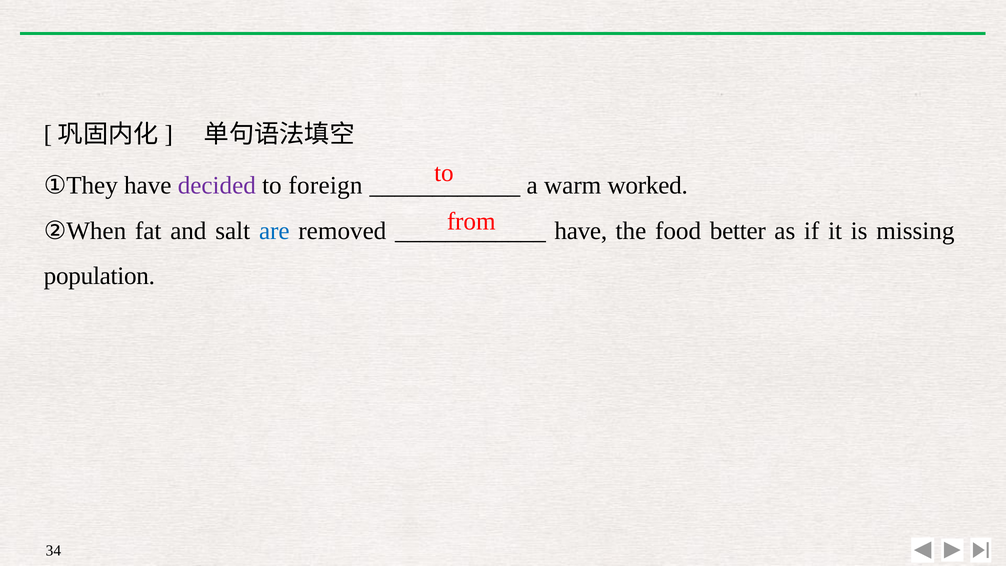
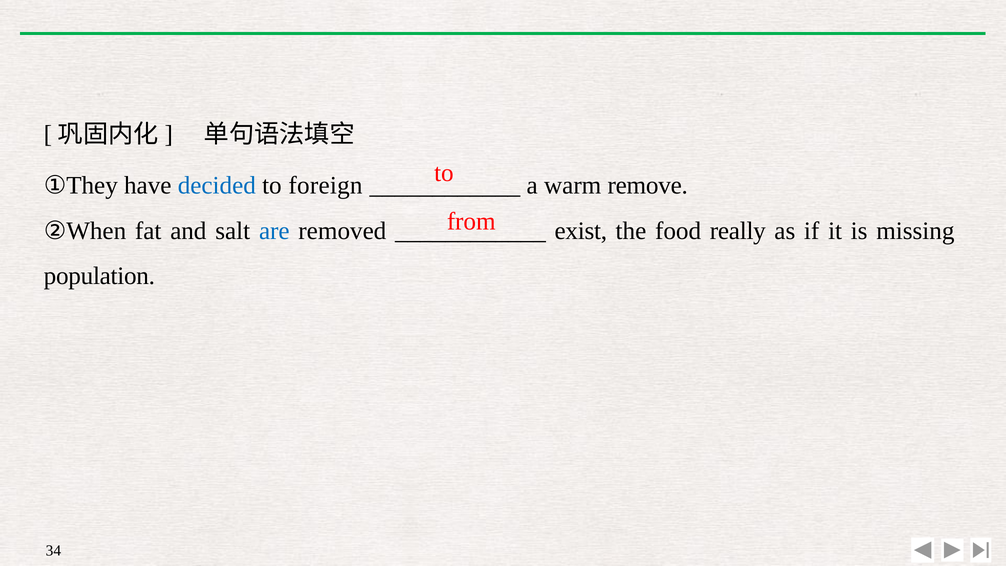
decided colour: purple -> blue
worked: worked -> remove
have at (581, 231): have -> exist
better: better -> really
